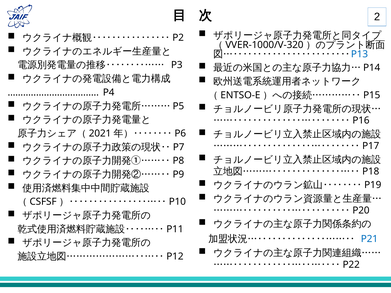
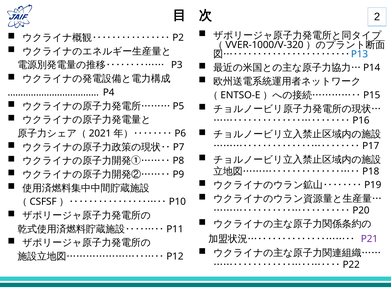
P21 colour: blue -> purple
